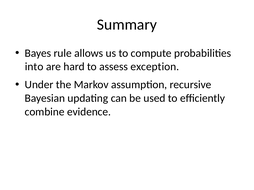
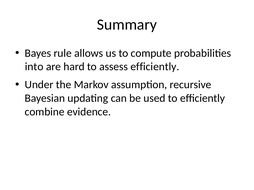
assess exception: exception -> efficiently
